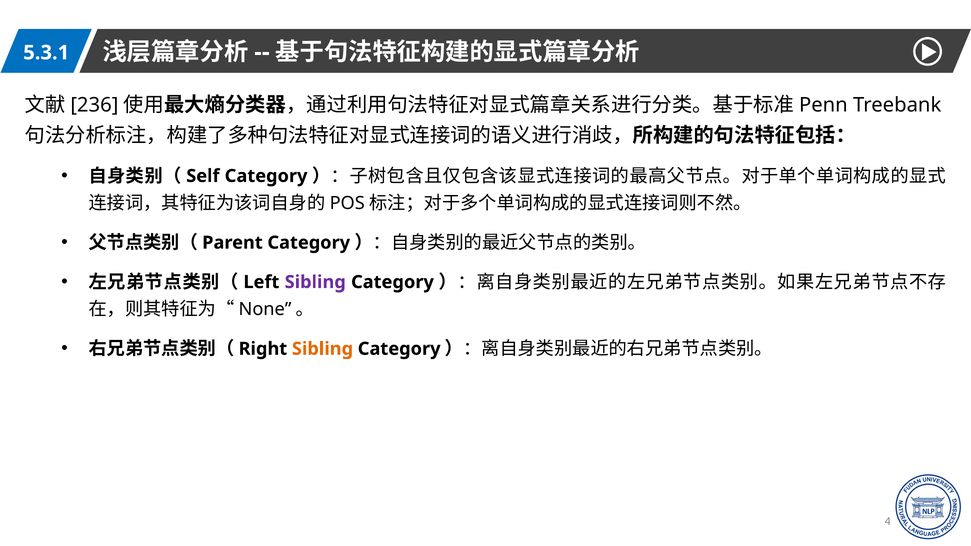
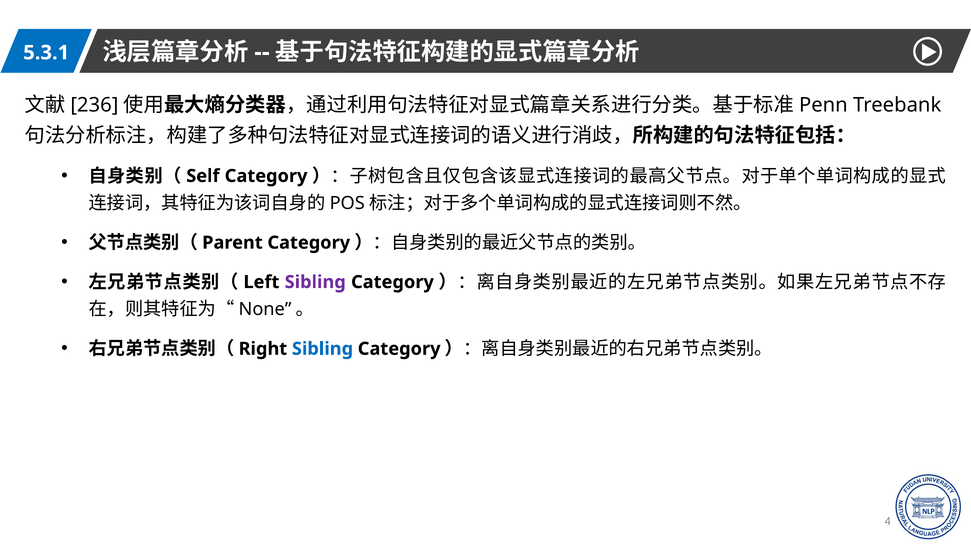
Sibling at (322, 349) colour: orange -> blue
